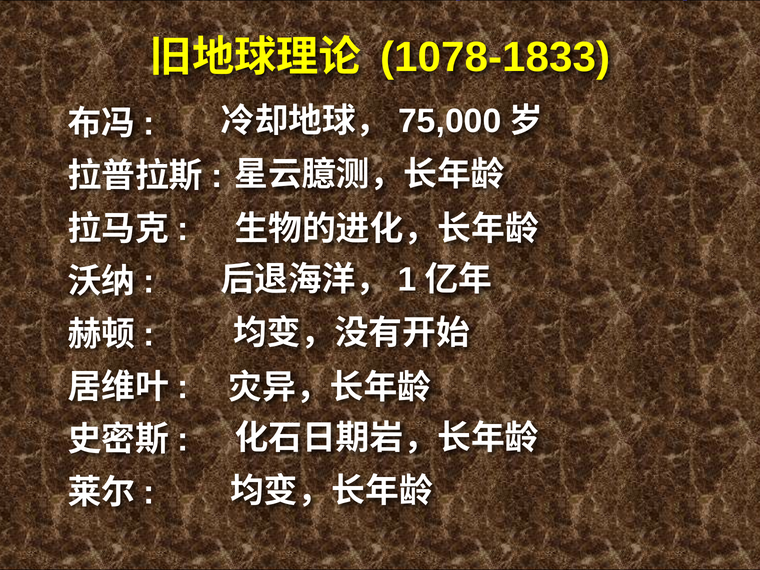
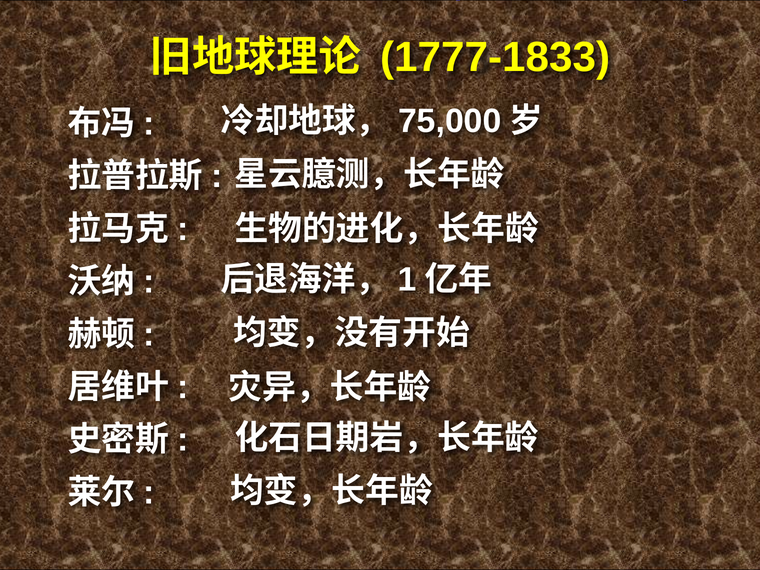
1078-1833: 1078-1833 -> 1777-1833
